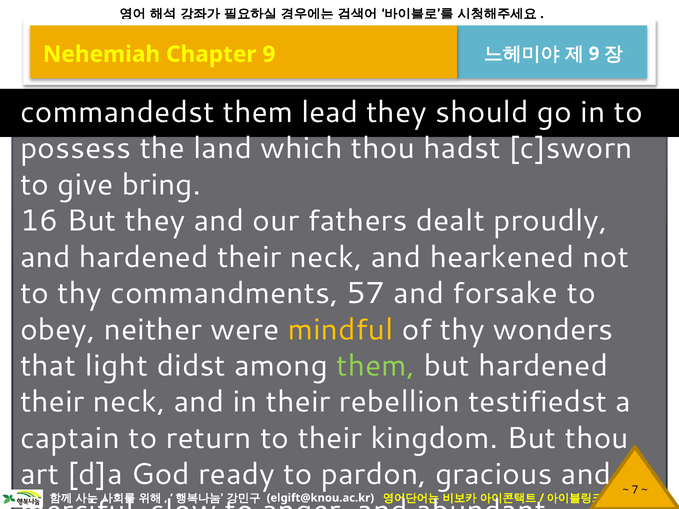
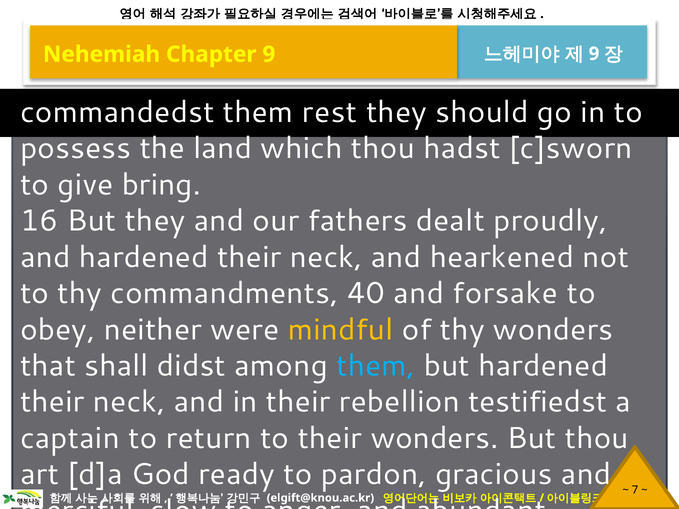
lead: lead -> rest
57: 57 -> 40
light: light -> shall
them at (376, 366) colour: light green -> light blue
their kingdom: kingdom -> wonders
